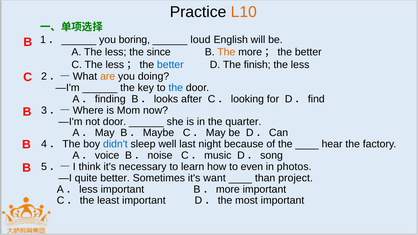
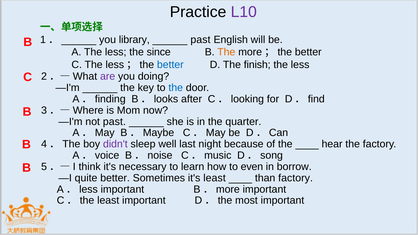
L10 colour: orange -> purple
boring: boring -> library
loud at (200, 40): loud -> past
are colour: orange -> purple
not door: door -> past
didn't colour: blue -> purple
photos: photos -> borrow
it's want: want -> least
than project: project -> factory
